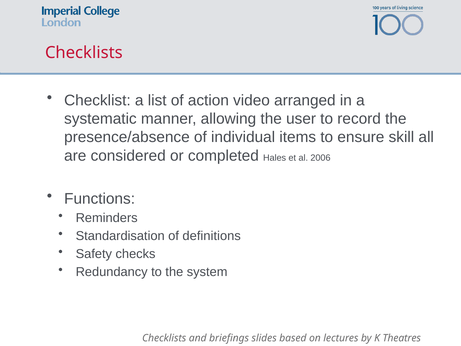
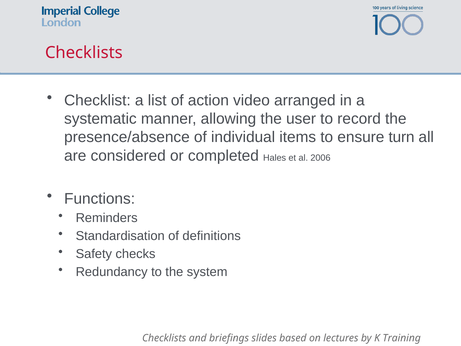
skill: skill -> turn
Theatres: Theatres -> Training
